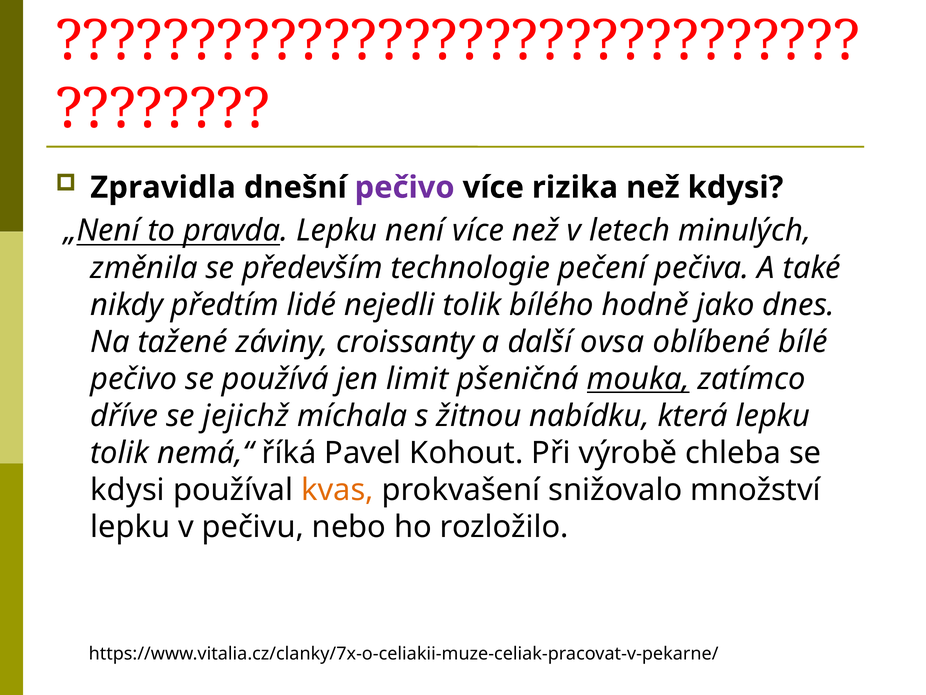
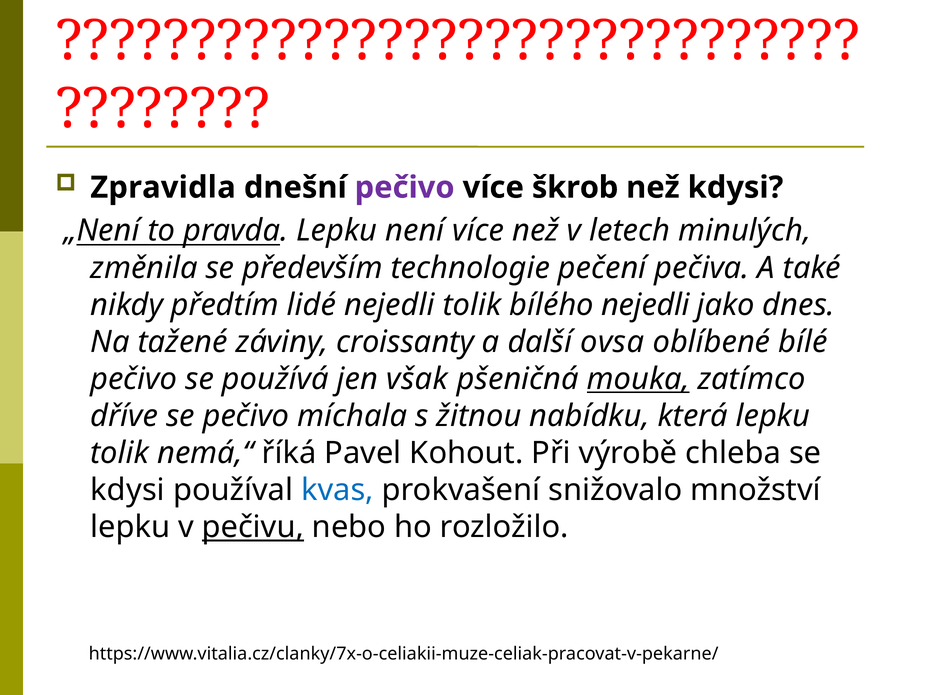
rizika: rizika -> škrob
bílého hodně: hodně -> nejedli
limit: limit -> však
se jejichž: jejichž -> pečivo
kvas colour: orange -> blue
pečivu underline: none -> present
